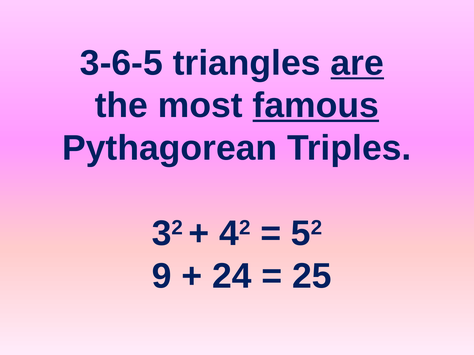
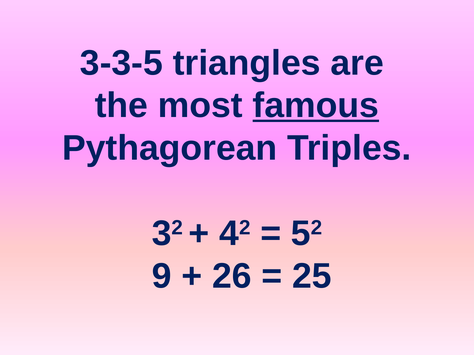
3-6-5: 3-6-5 -> 3-3-5
are underline: present -> none
24: 24 -> 26
